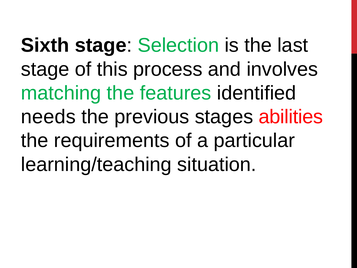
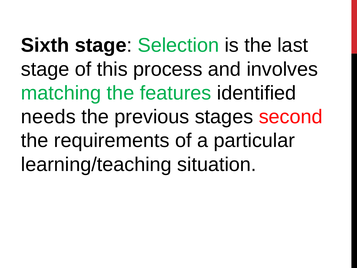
abilities: abilities -> second
